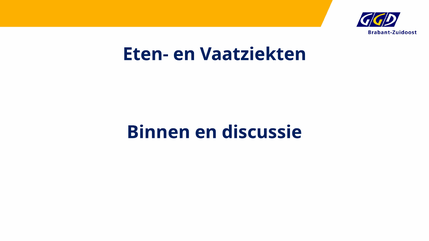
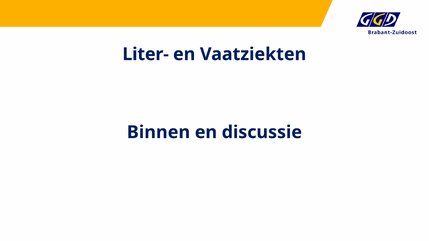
Eten-: Eten- -> Liter-
